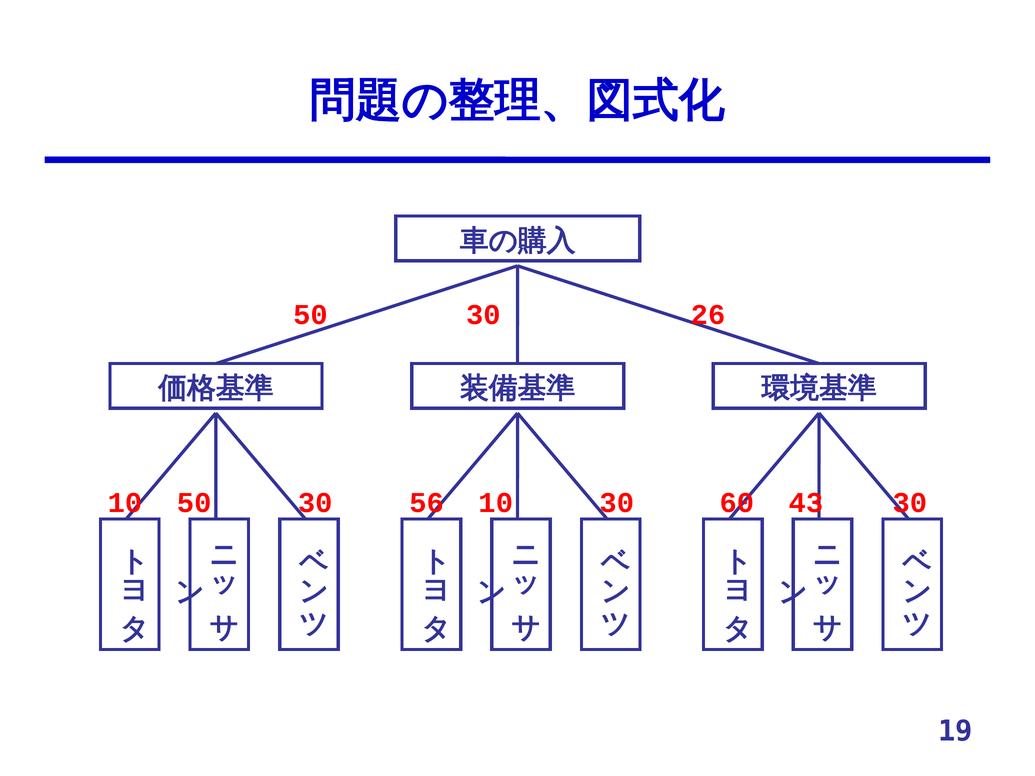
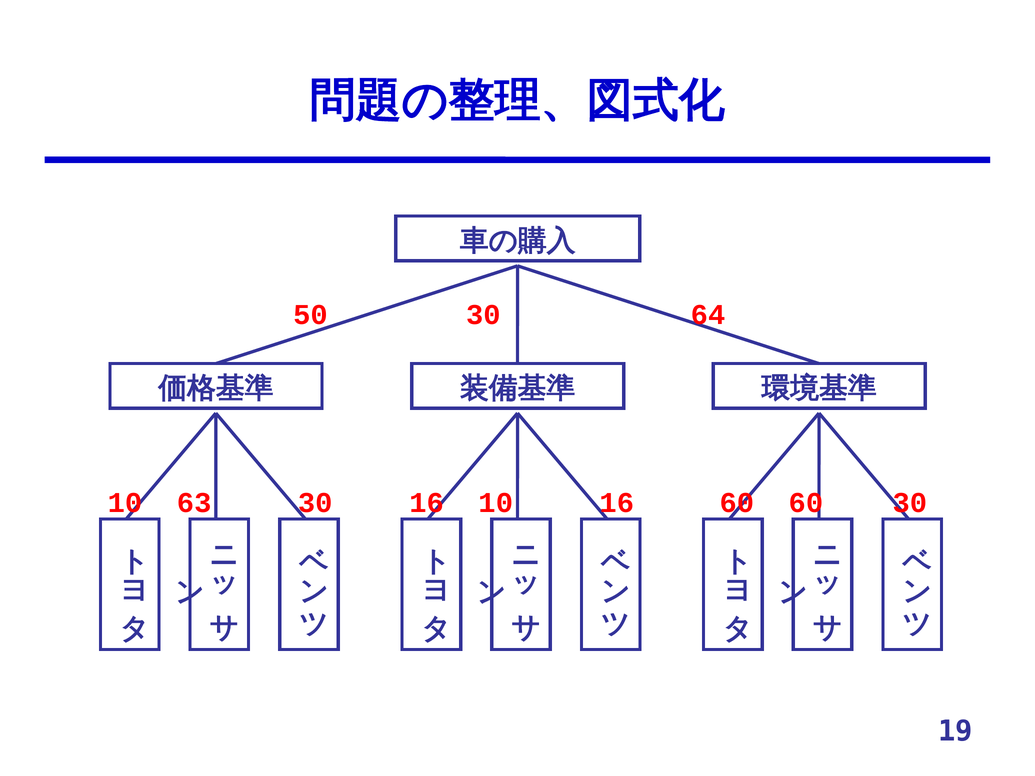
26: 26 -> 64
10 50: 50 -> 63
30 56: 56 -> 16
10 30: 30 -> 16
60 43: 43 -> 60
